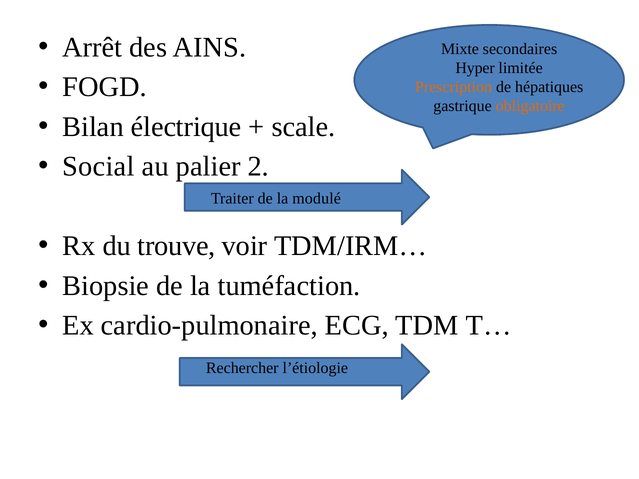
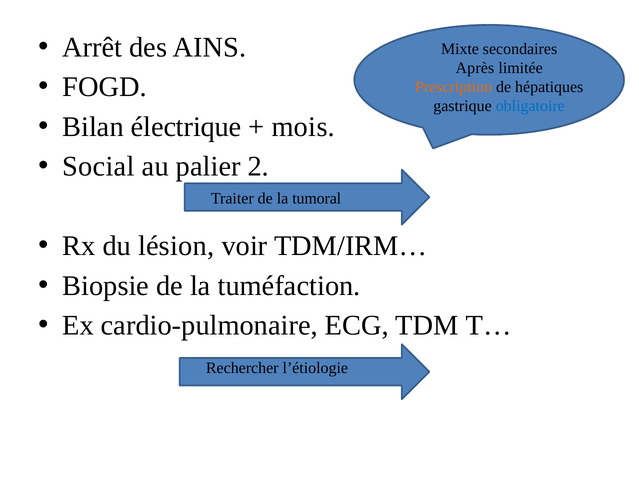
Hyper: Hyper -> Après
obligatoire colour: orange -> blue
scale: scale -> mois
modulé: modulé -> tumoral
trouve: trouve -> lésion
